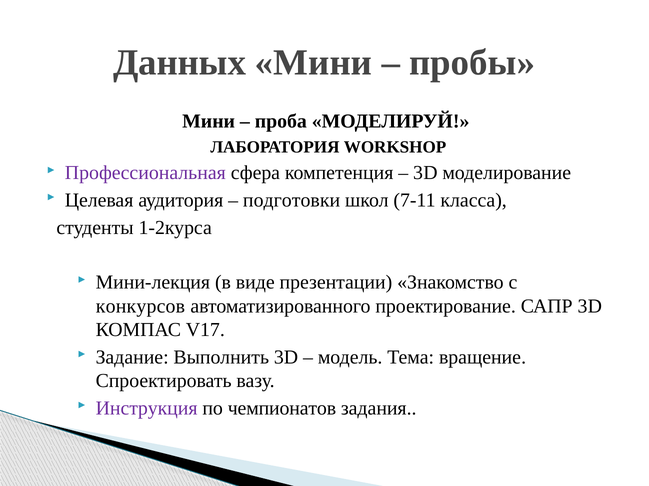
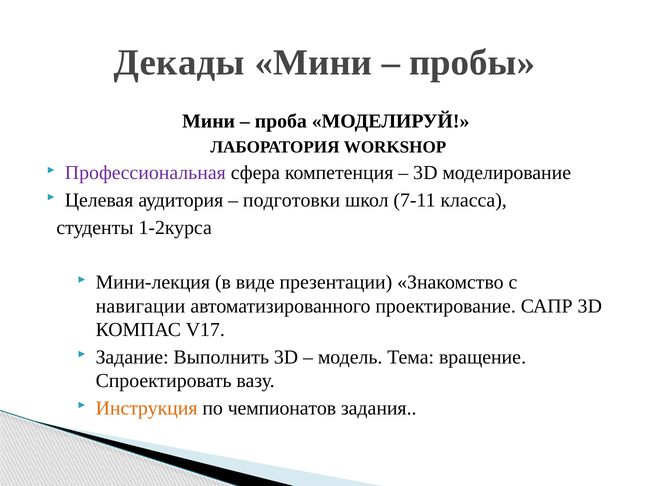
Данных: Данных -> Декады
конкурсов: конкурсов -> навигации
Инструкция colour: purple -> orange
